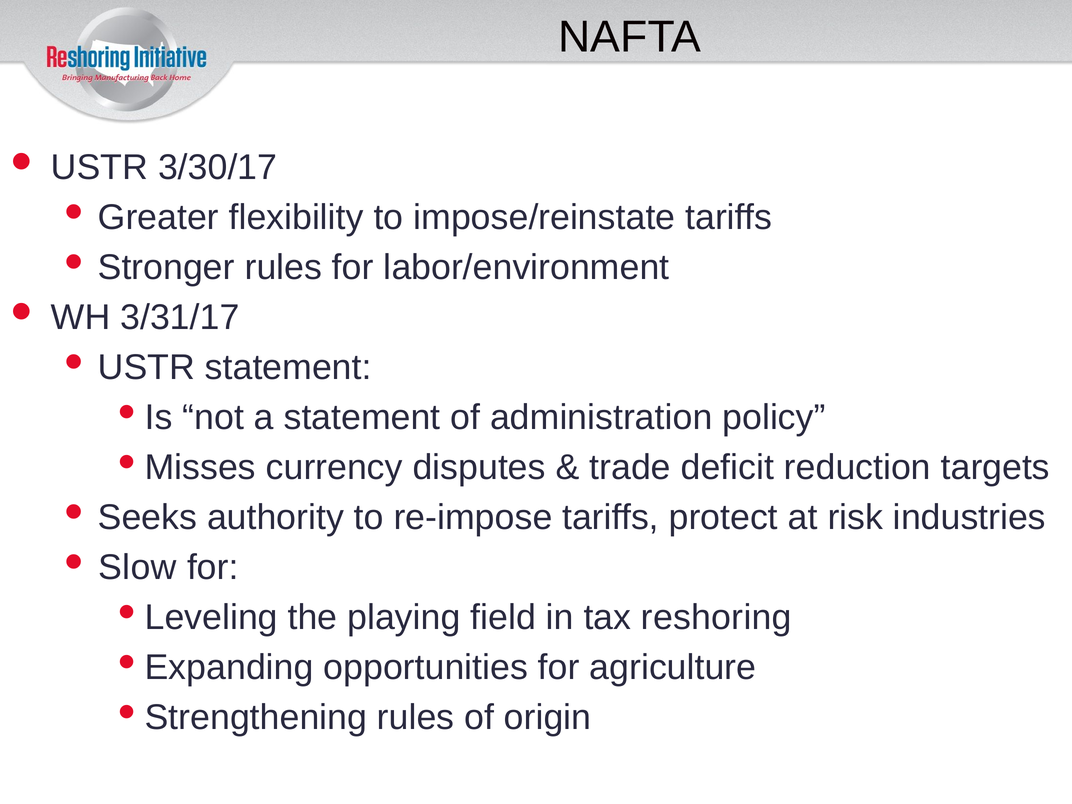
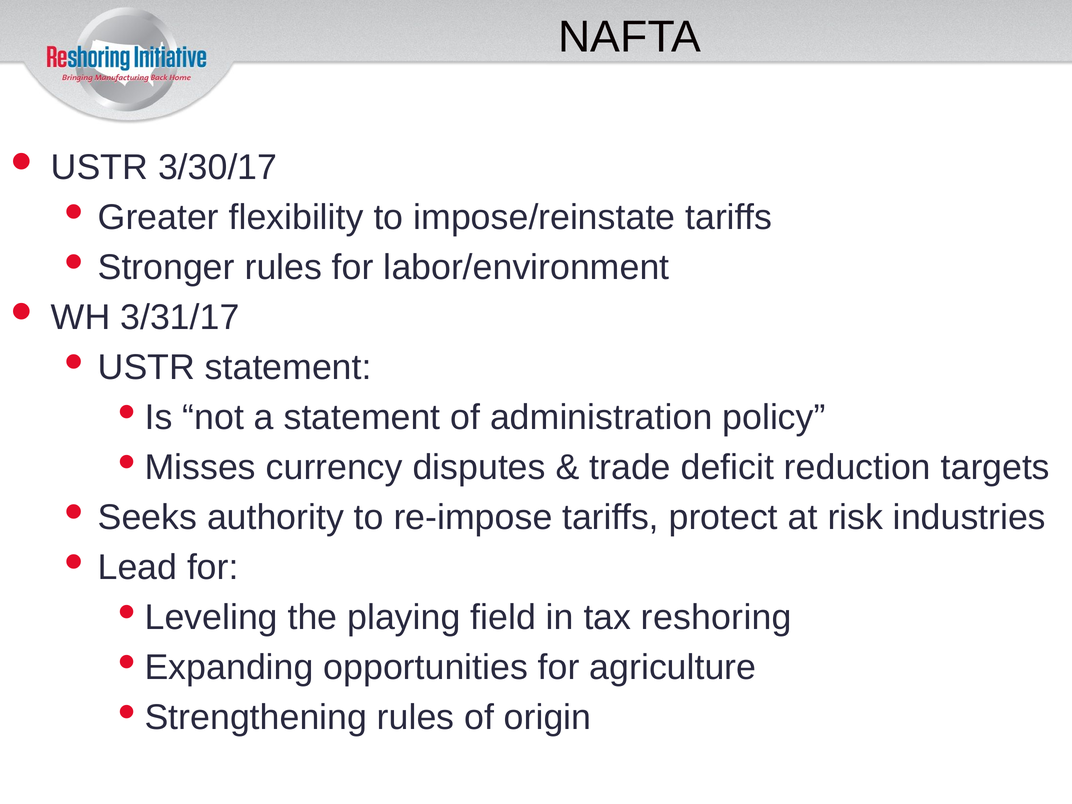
Slow: Slow -> Lead
